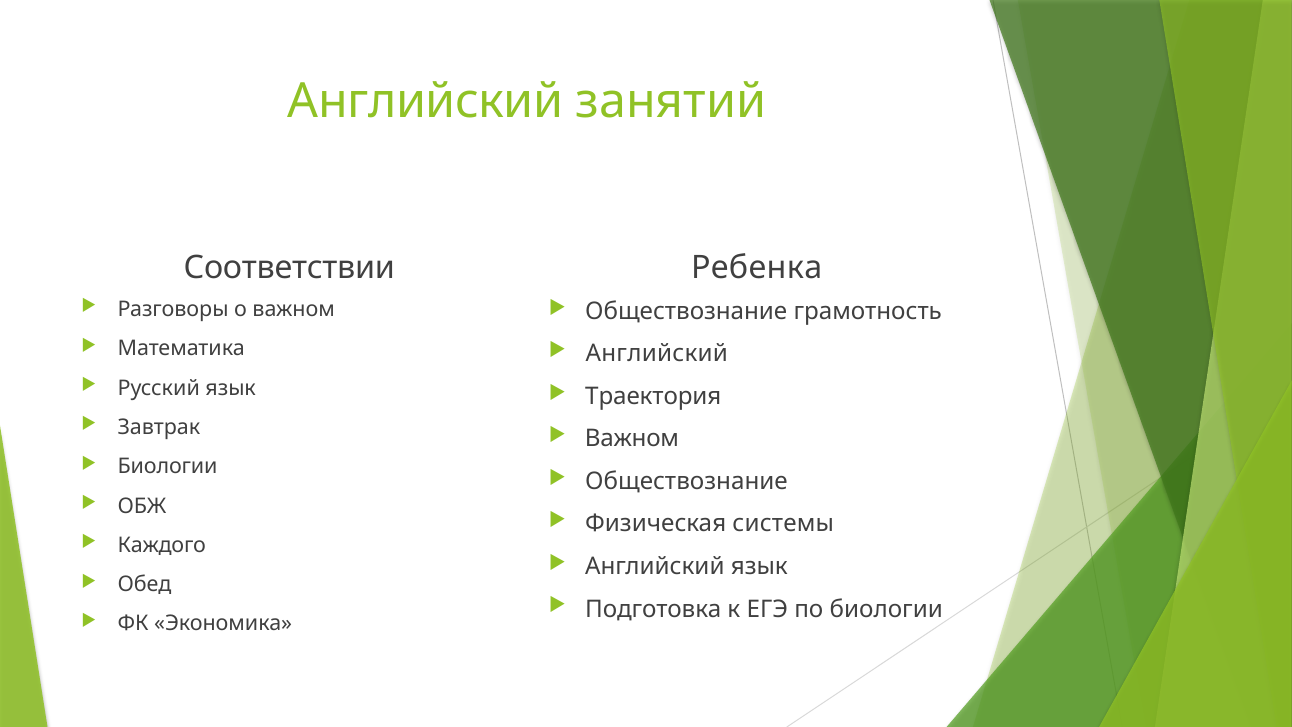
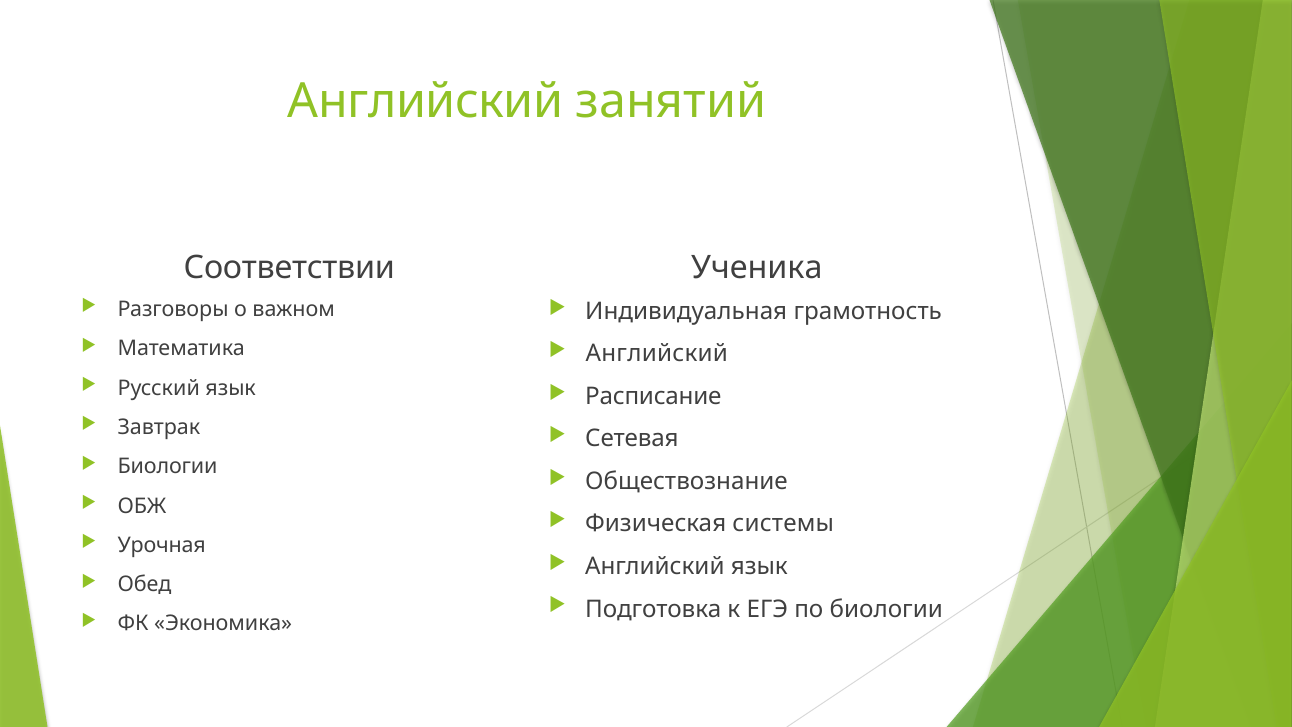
Ребенка: Ребенка -> Ученика
Обществознание at (686, 311): Обществознание -> Индивидуальная
Траектория: Траектория -> Расписание
Важном at (632, 439): Важном -> Сетевая
Каждого: Каждого -> Урочная
